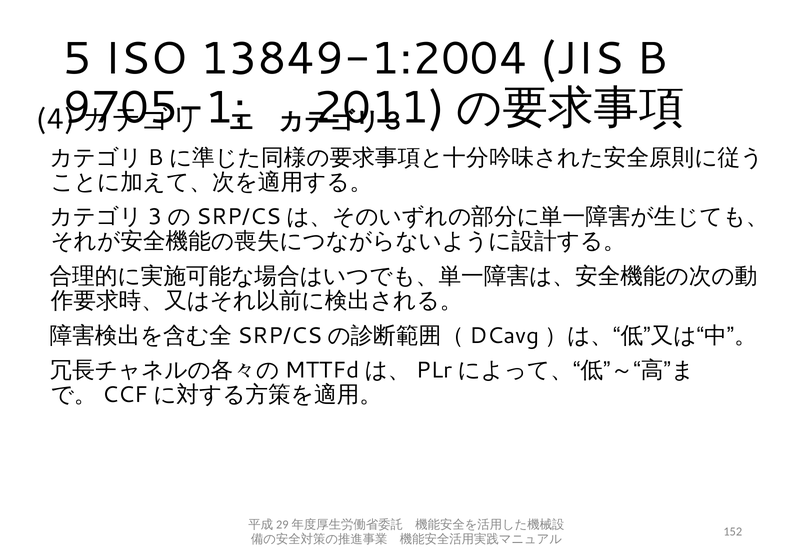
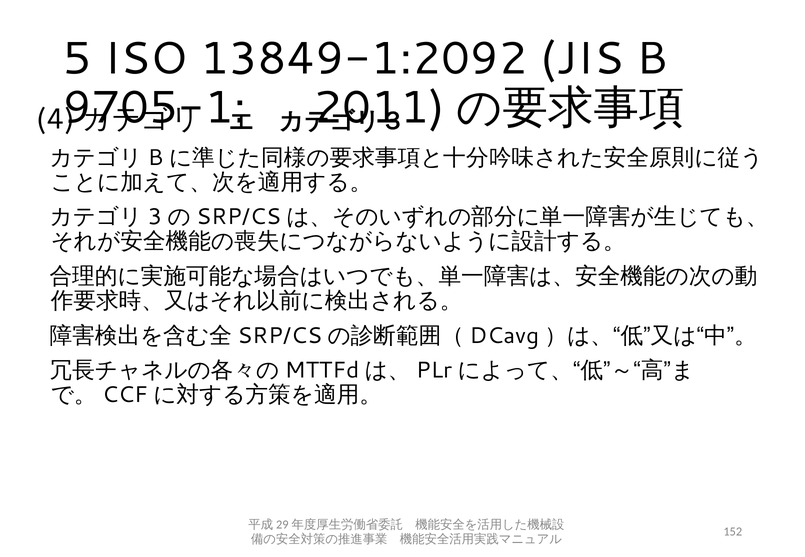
13849-1:2004: 13849-1:2004 -> 13849-1:2092
